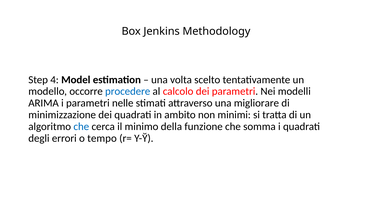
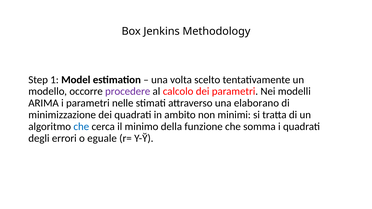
4: 4 -> 1
procedere colour: blue -> purple
migliorare: migliorare -> elaborano
tempo: tempo -> eguale
